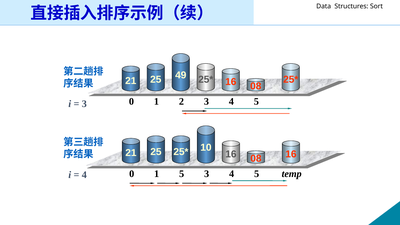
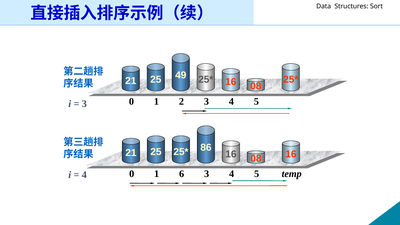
10: 10 -> 86
1 5: 5 -> 6
